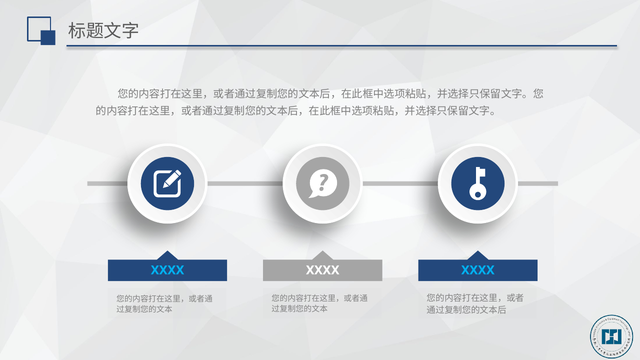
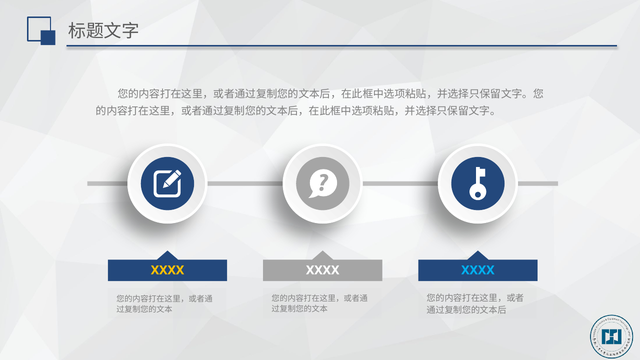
XXXX at (167, 270) colour: light blue -> yellow
